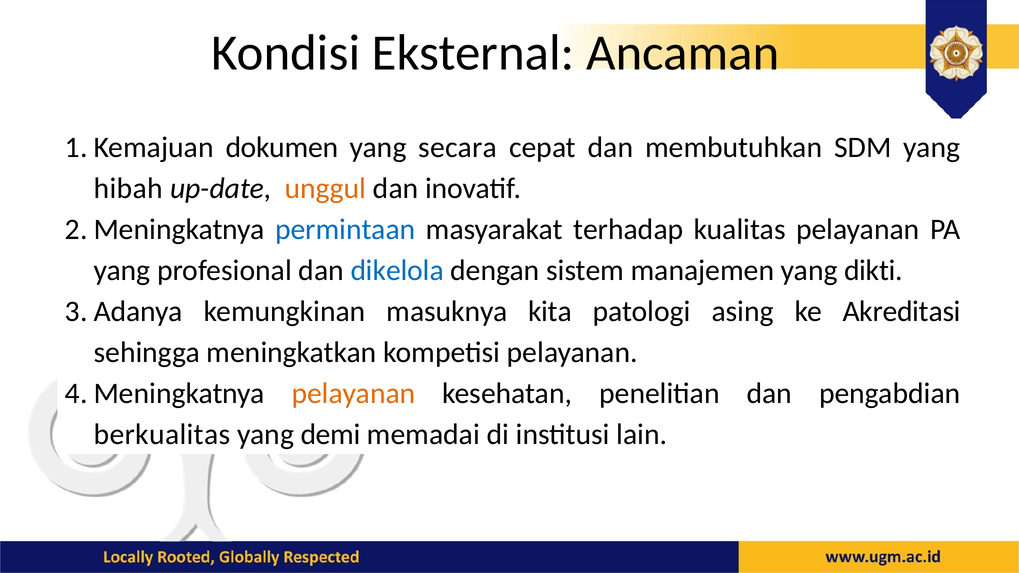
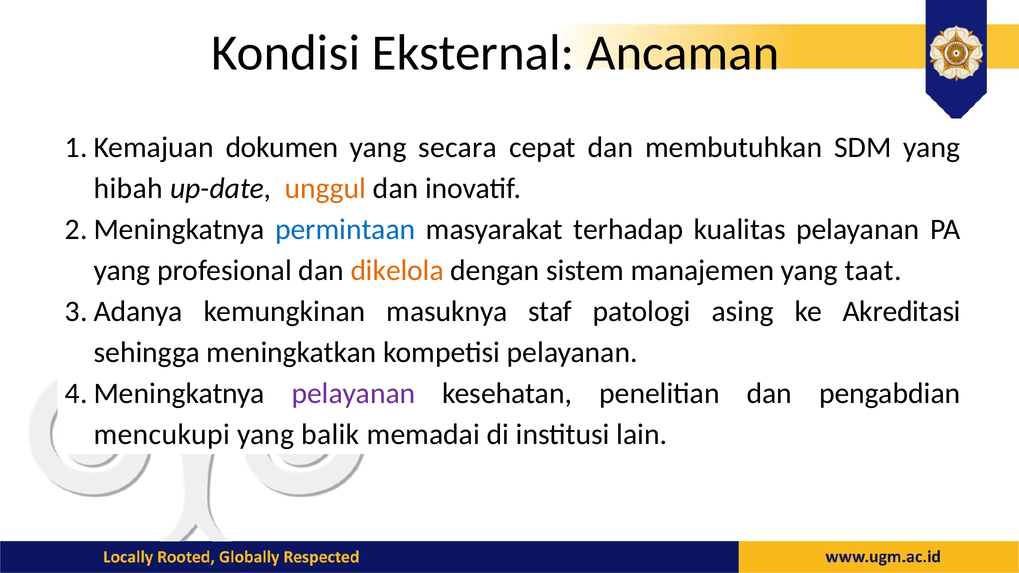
dikelola colour: blue -> orange
dikti: dikti -> taat
kita: kita -> staf
pelayanan at (353, 394) colour: orange -> purple
berkualitas: berkualitas -> mencukupi
demi: demi -> balik
